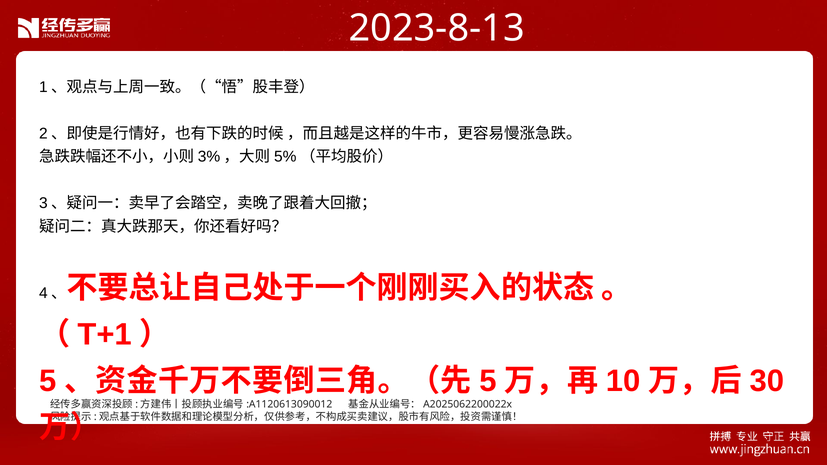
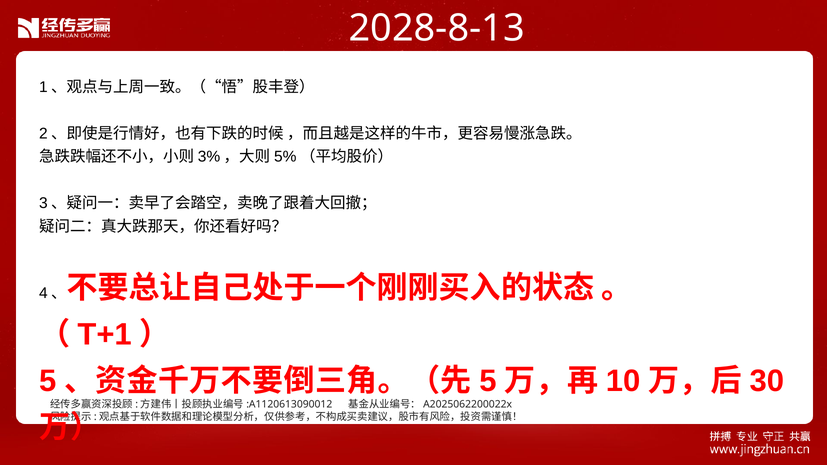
2023-8-13: 2023-8-13 -> 2028-8-13
